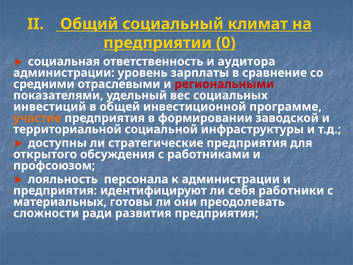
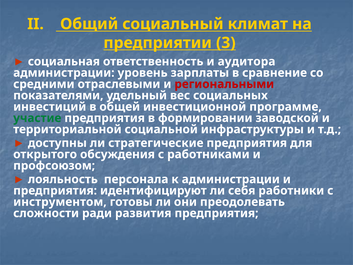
0: 0 -> 3
участие colour: orange -> green
материальных: материальных -> инструментом
